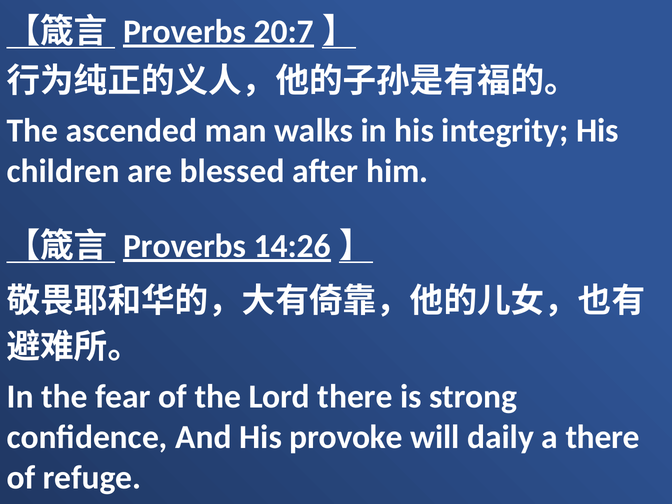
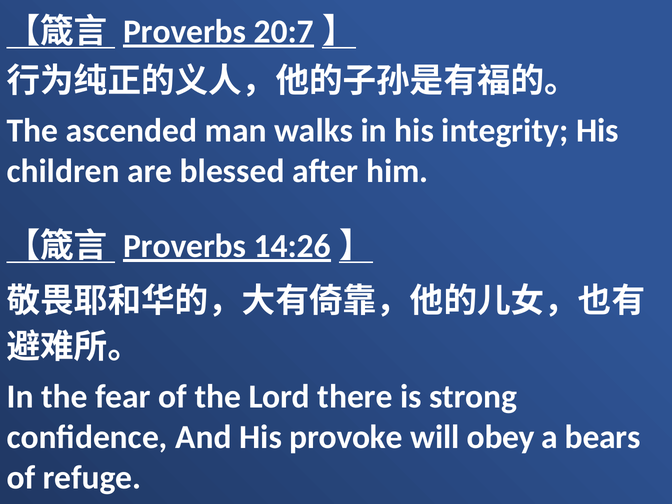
daily: daily -> obey
a there: there -> bears
